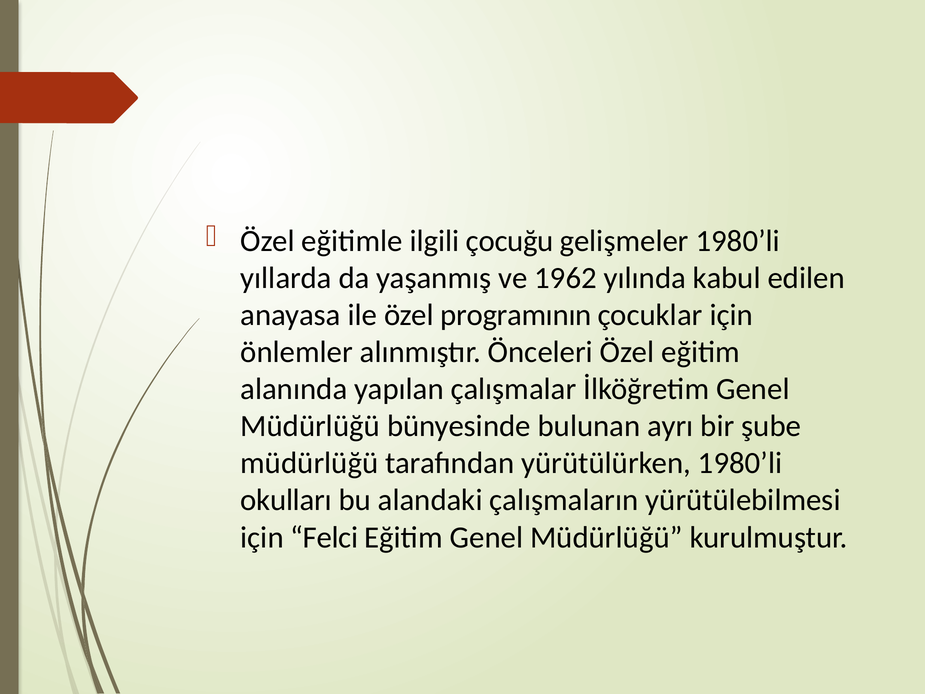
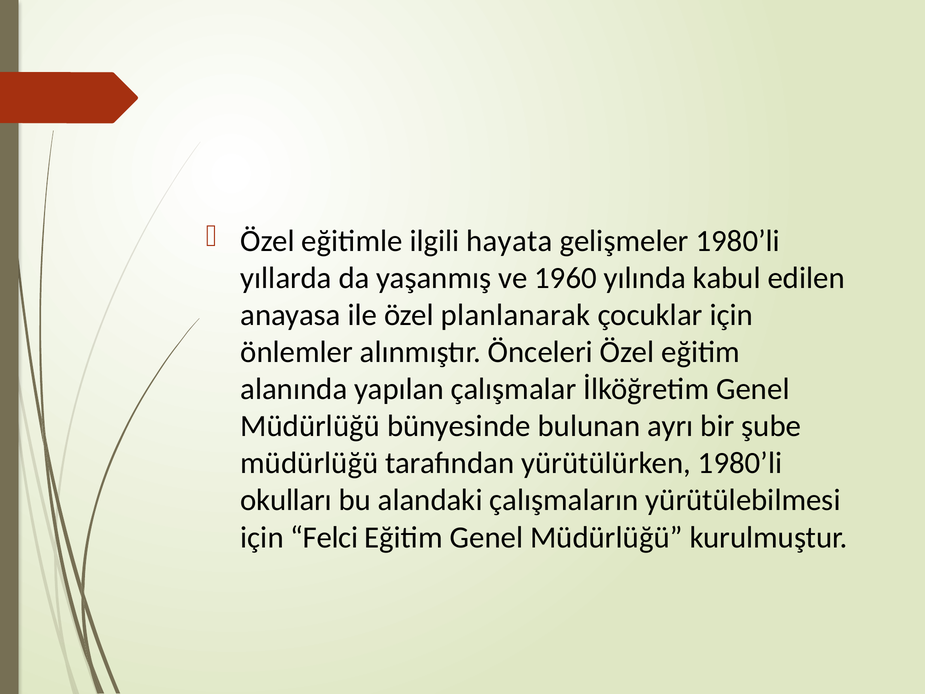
çocuğu: çocuğu -> hayata
1962: 1962 -> 1960
programının: programının -> planlanarak
